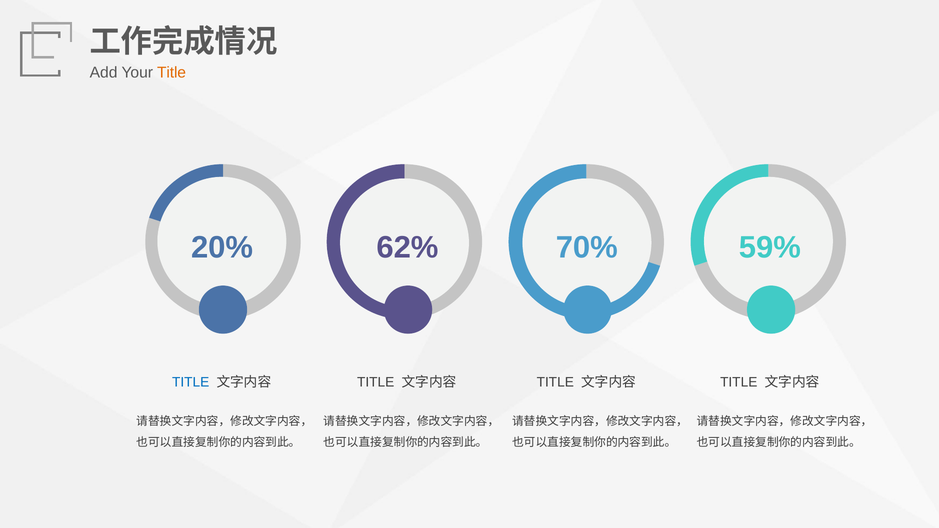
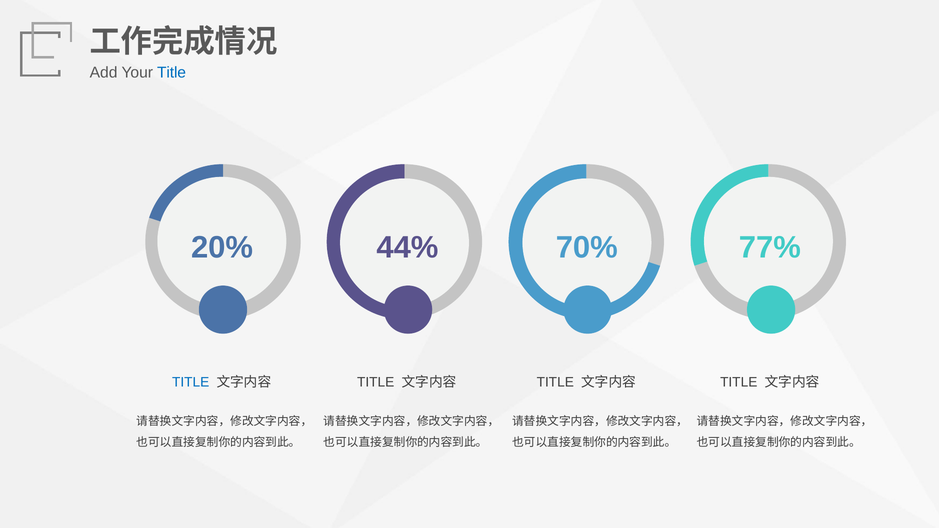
Title at (172, 73) colour: orange -> blue
62%: 62% -> 44%
59%: 59% -> 77%
